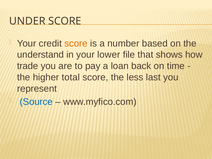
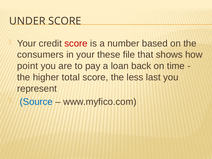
score at (76, 43) colour: orange -> red
understand: understand -> consumers
lower: lower -> these
trade: trade -> point
